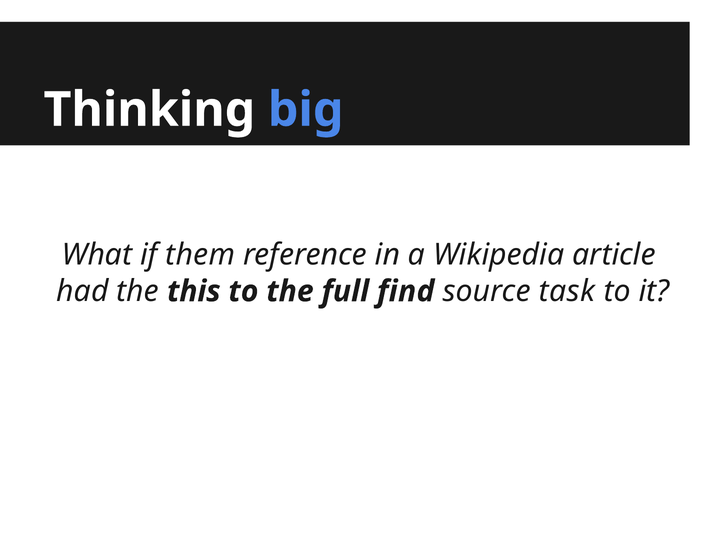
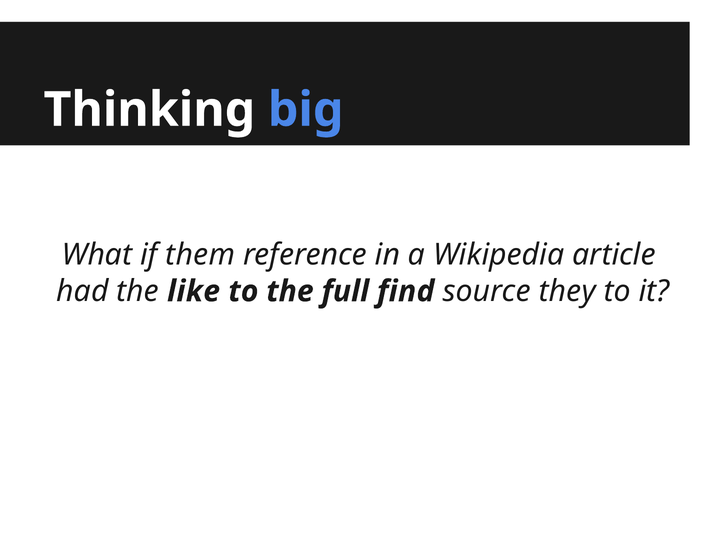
this: this -> like
task: task -> they
